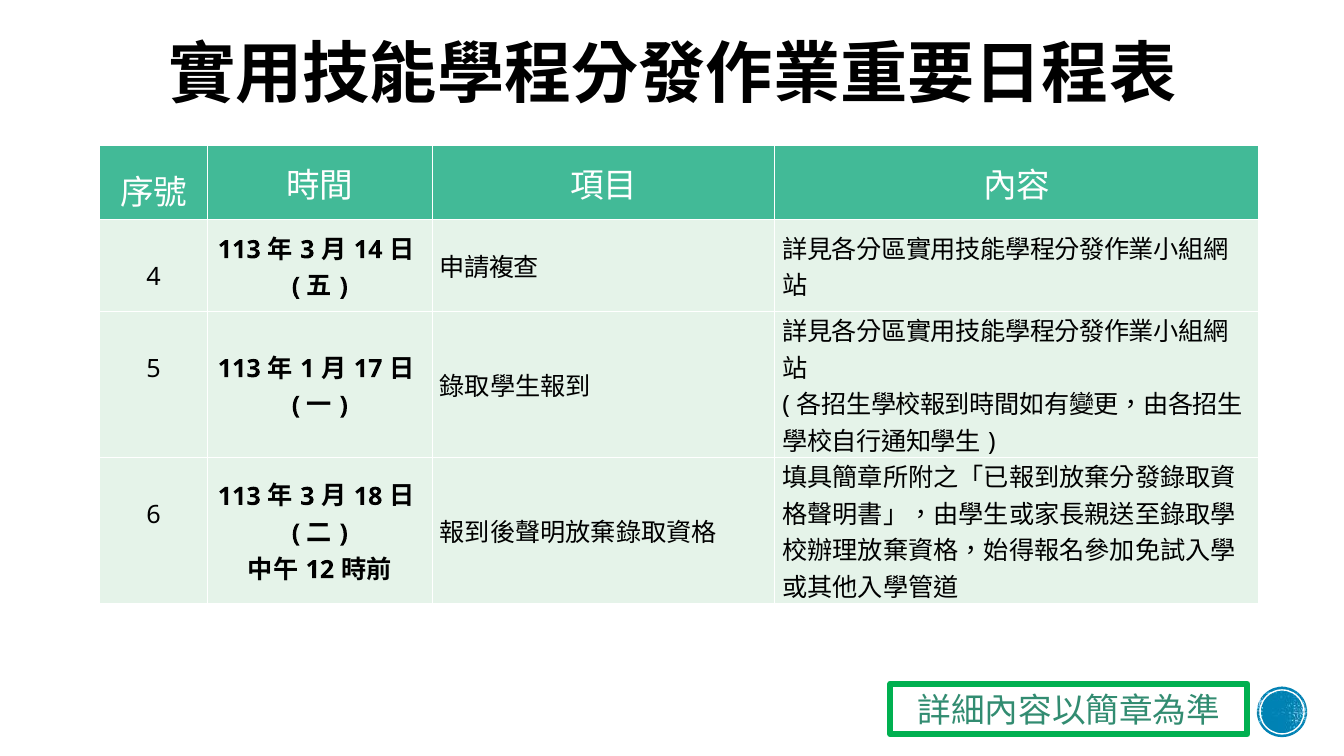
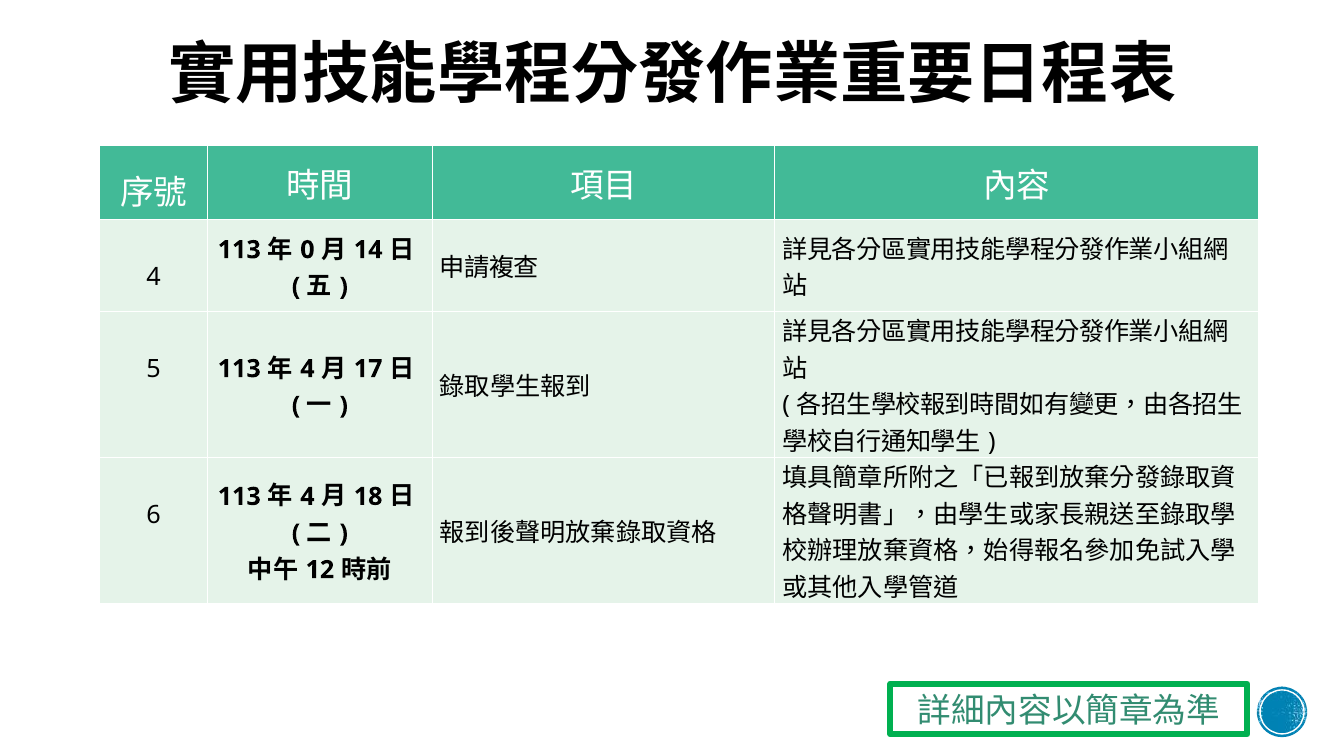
3 at (307, 250): 3 -> 0
1 at (307, 369): 1 -> 4
3 at (307, 497): 3 -> 4
